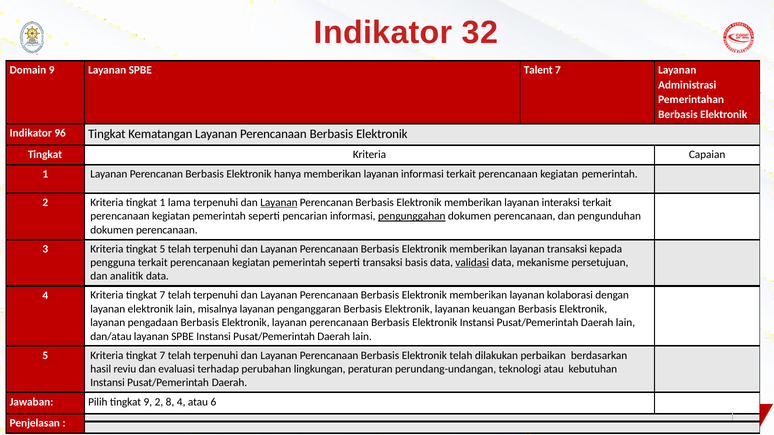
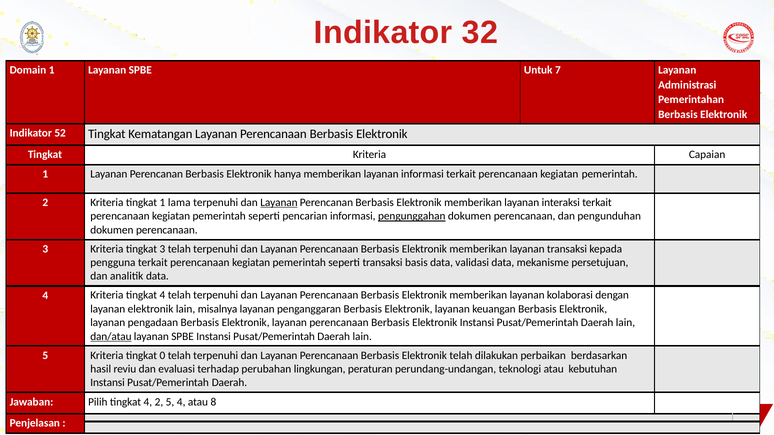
Domain 9: 9 -> 1
Talent: Talent -> Untuk
96: 96 -> 52
tingkat 5: 5 -> 3
validasi underline: present -> none
4 Kriteria tingkat 7: 7 -> 4
dan/atau underline: none -> present
5 Kriteria tingkat 7: 7 -> 0
Pilih tingkat 9: 9 -> 4
2 8: 8 -> 5
6: 6 -> 8
